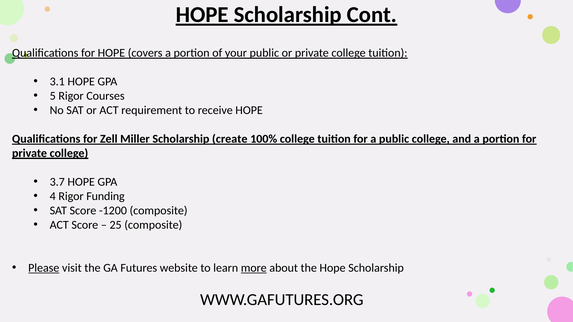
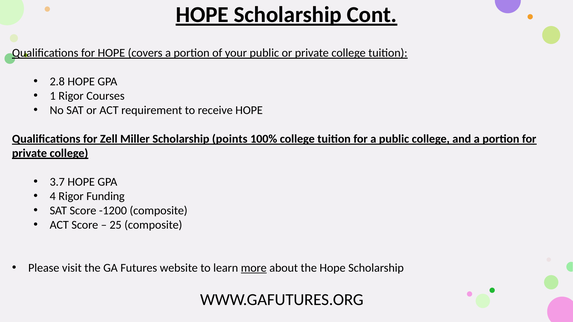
3.1: 3.1 -> 2.8
5: 5 -> 1
create: create -> points
Please underline: present -> none
